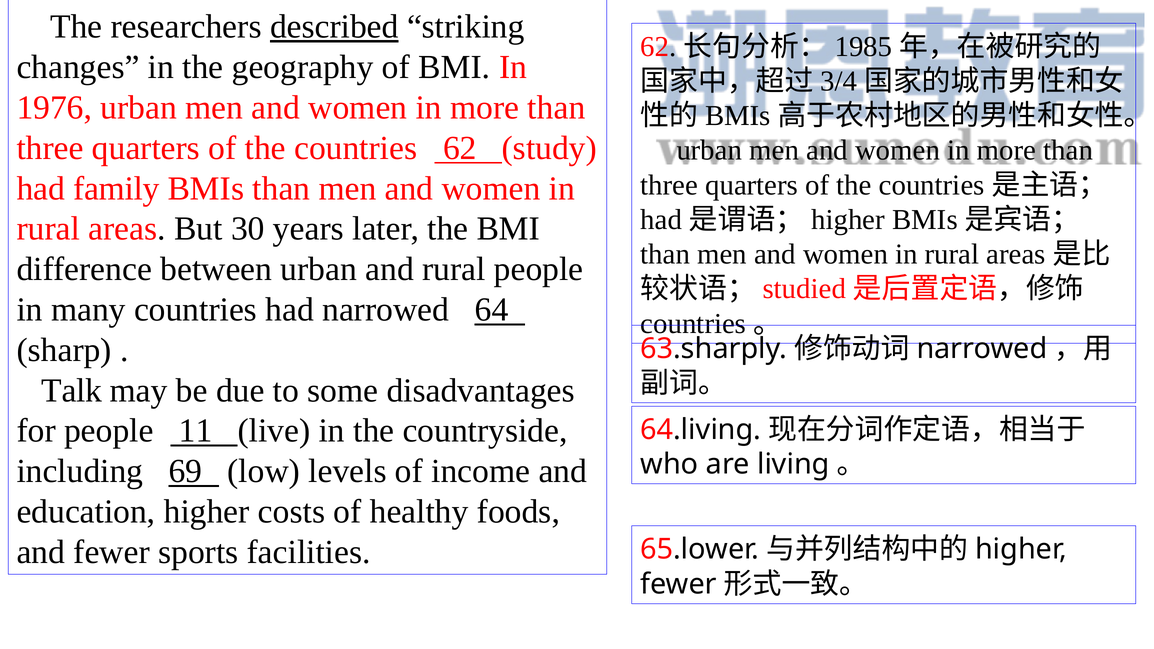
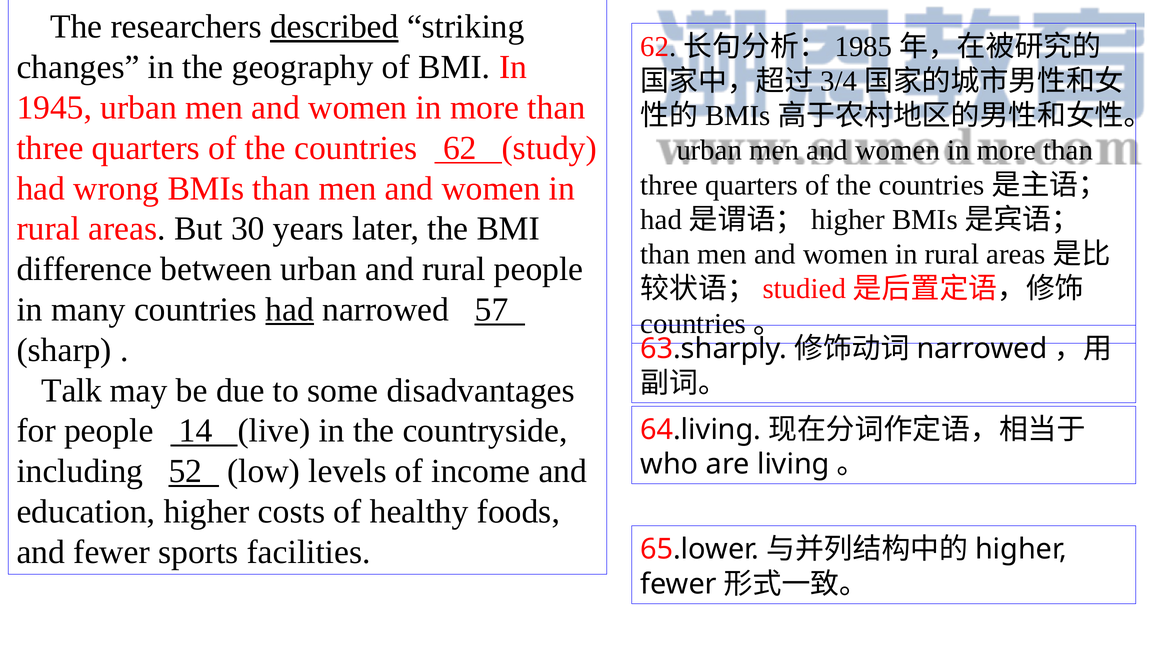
1976: 1976 -> 1945
family: family -> wrong
had at (290, 310) underline: none -> present
64: 64 -> 57
11: 11 -> 14
69: 69 -> 52
